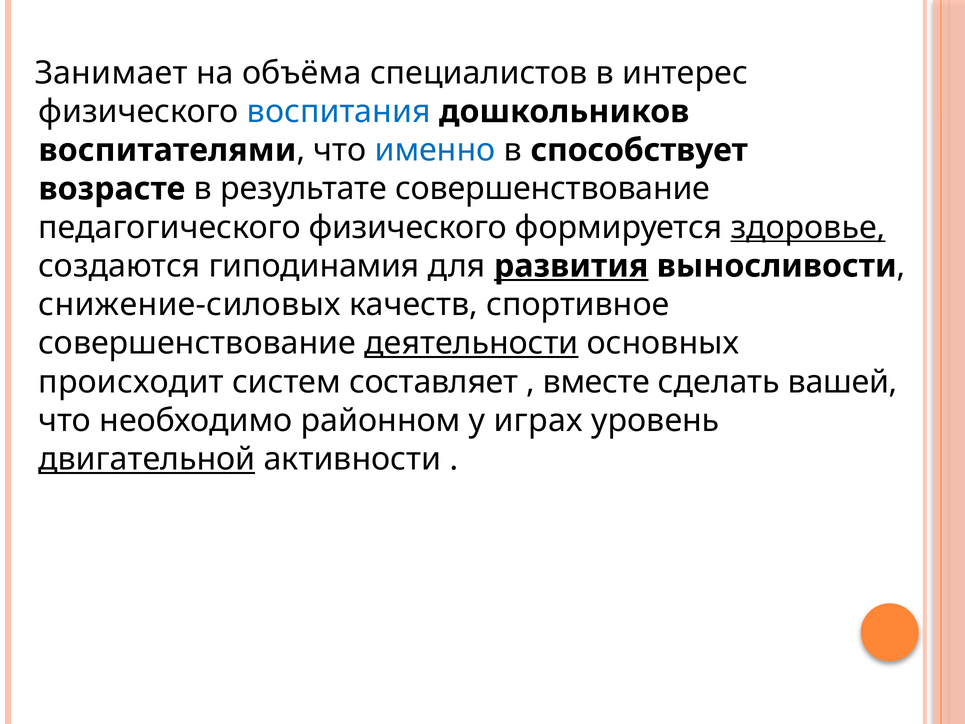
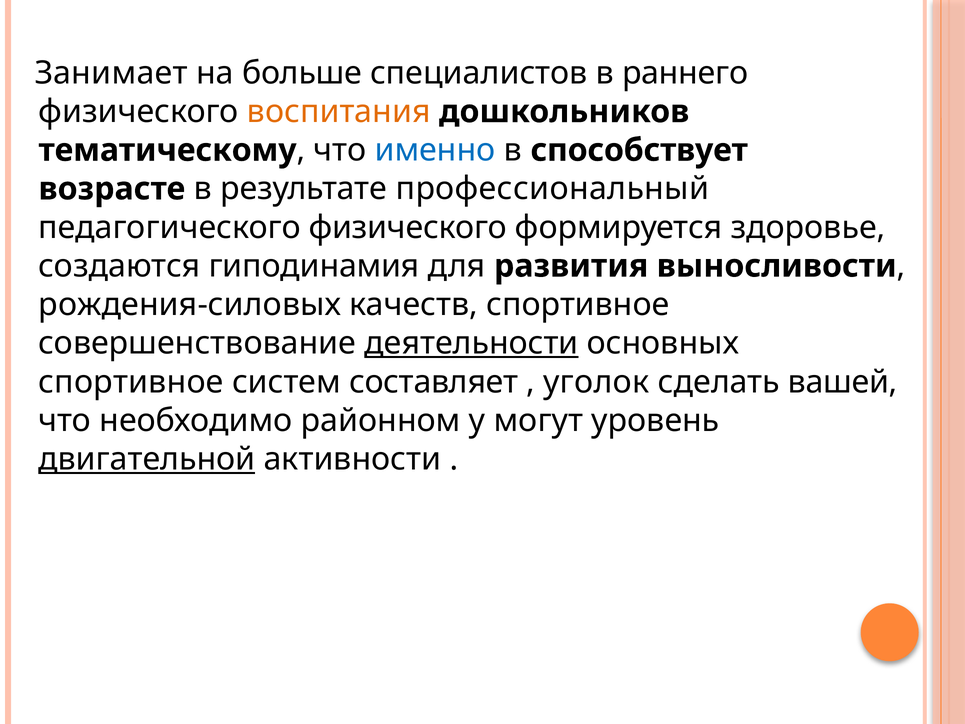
объёма: объёма -> больше
интерес: интерес -> раннего
воспитания colour: blue -> orange
воспитателями: воспитателями -> тематическому
результате совершенствование: совершенствование -> профессиональный
здоровье underline: present -> none
развития underline: present -> none
снижение-силовых: снижение-силовых -> рождения-силовых
происходит at (131, 382): происходит -> спортивное
вместе: вместе -> уголок
играх: играх -> могут
